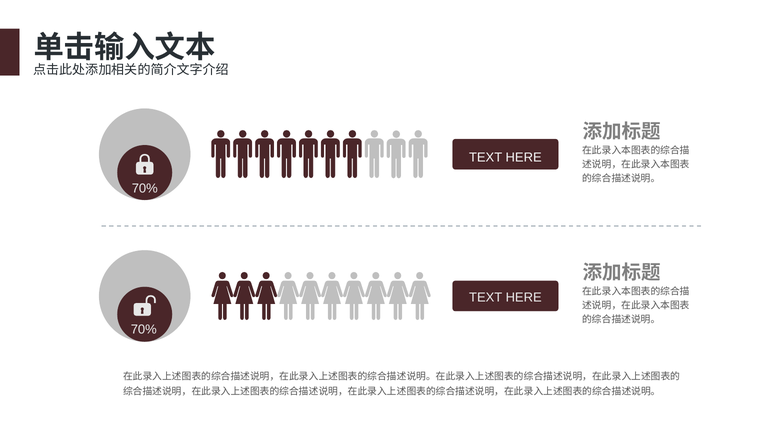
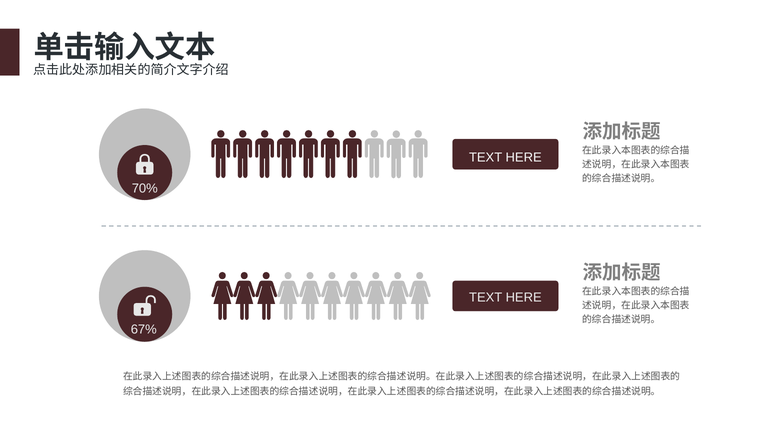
70% at (144, 329): 70% -> 67%
